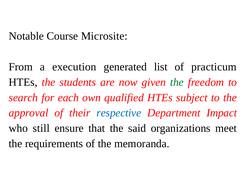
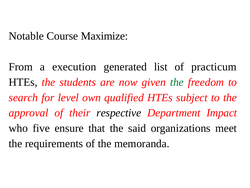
Microsite: Microsite -> Maximize
each: each -> level
respective colour: blue -> black
still: still -> five
